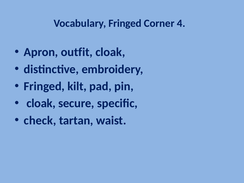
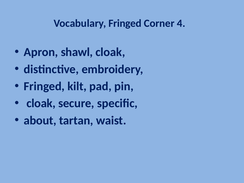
outfit: outfit -> shawl
check: check -> about
